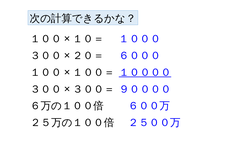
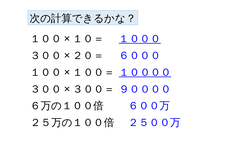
１０００ underline: none -> present
